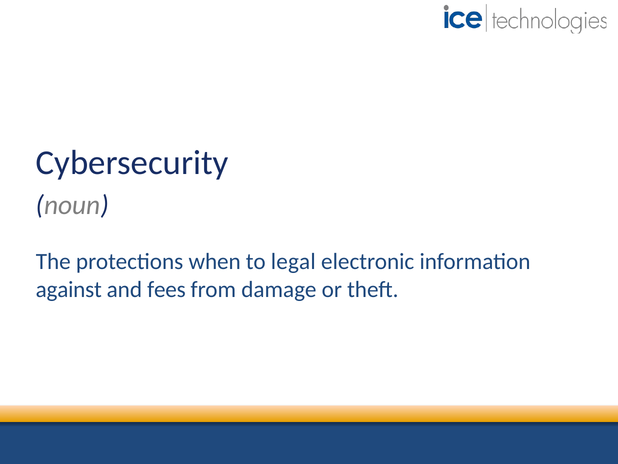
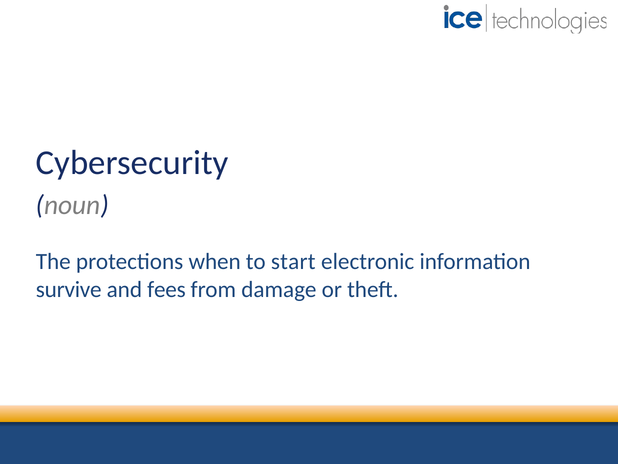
legal: legal -> start
against: against -> survive
